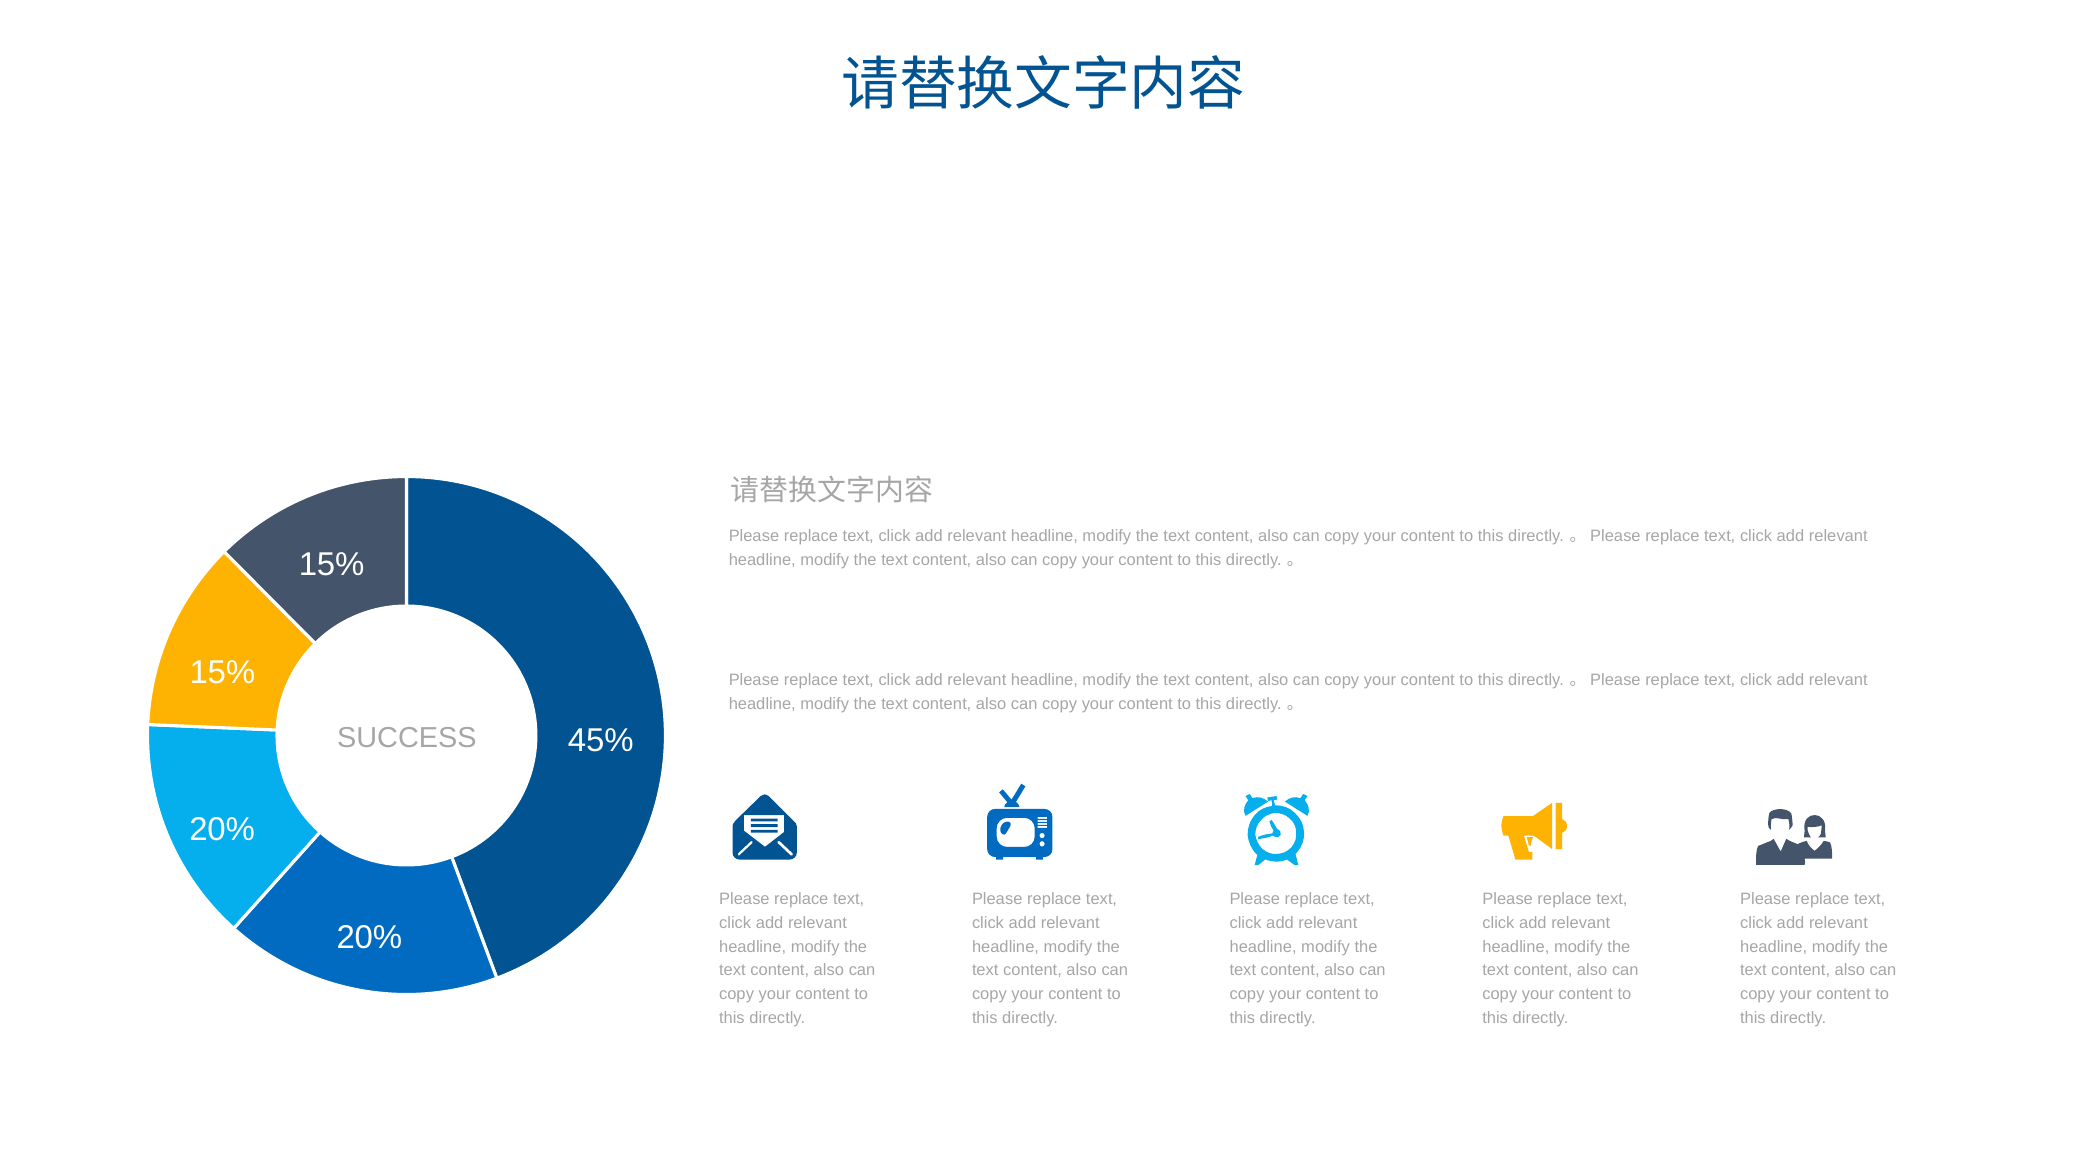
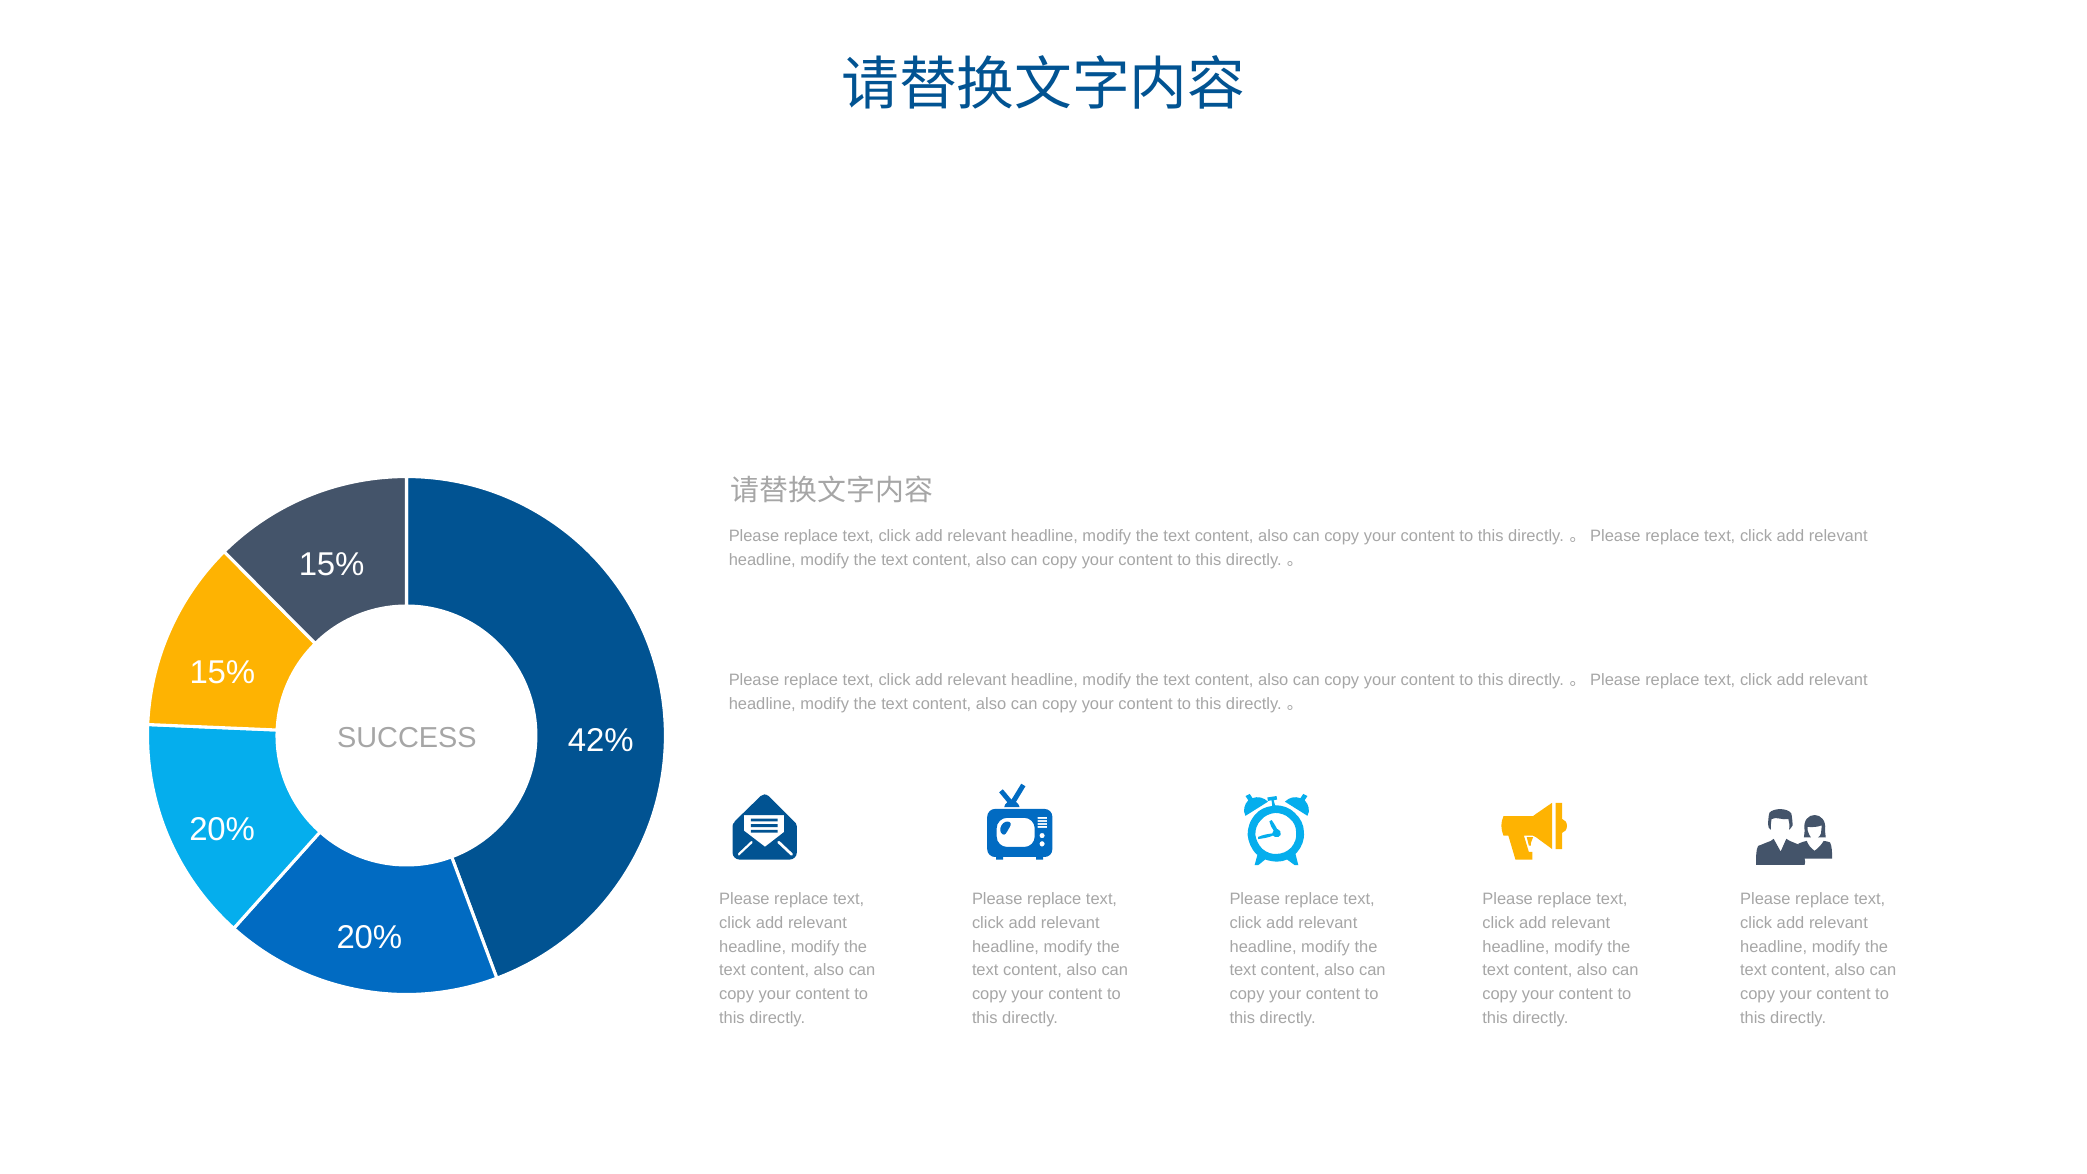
45%: 45% -> 42%
